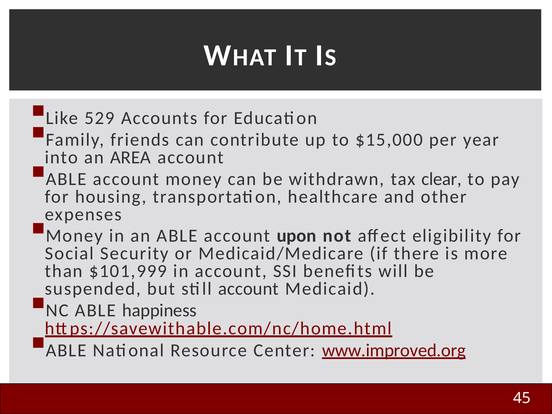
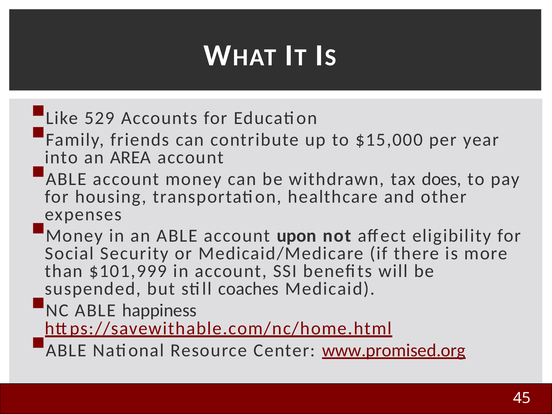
clear: clear -> does
still account: account -> coaches
www.improved.org: www.improved.org -> www.promised.org
